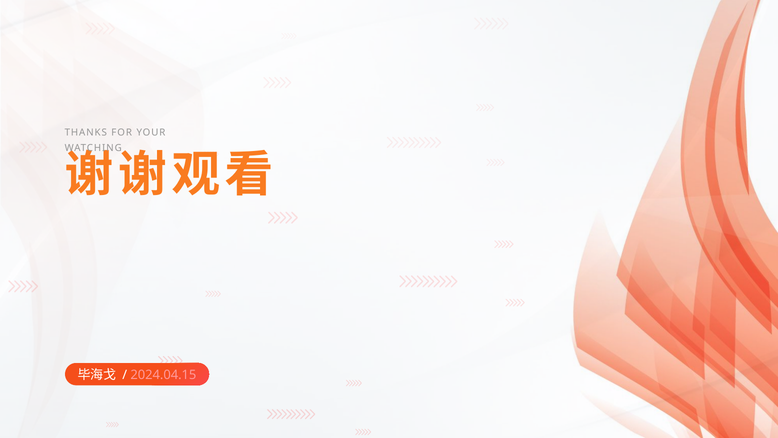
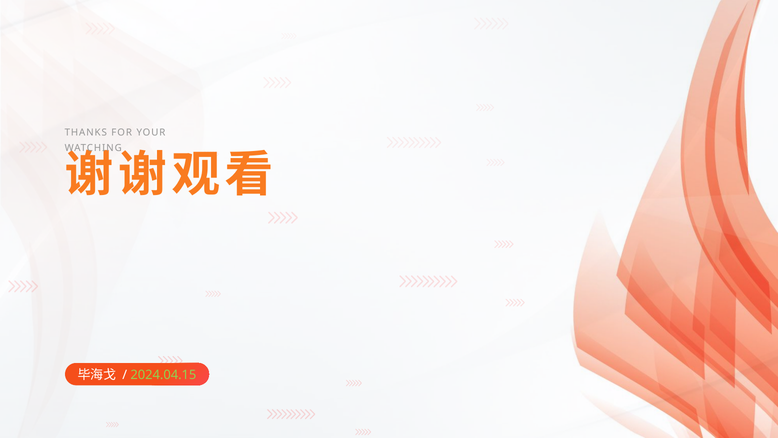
2024.04.15 colour: pink -> light green
